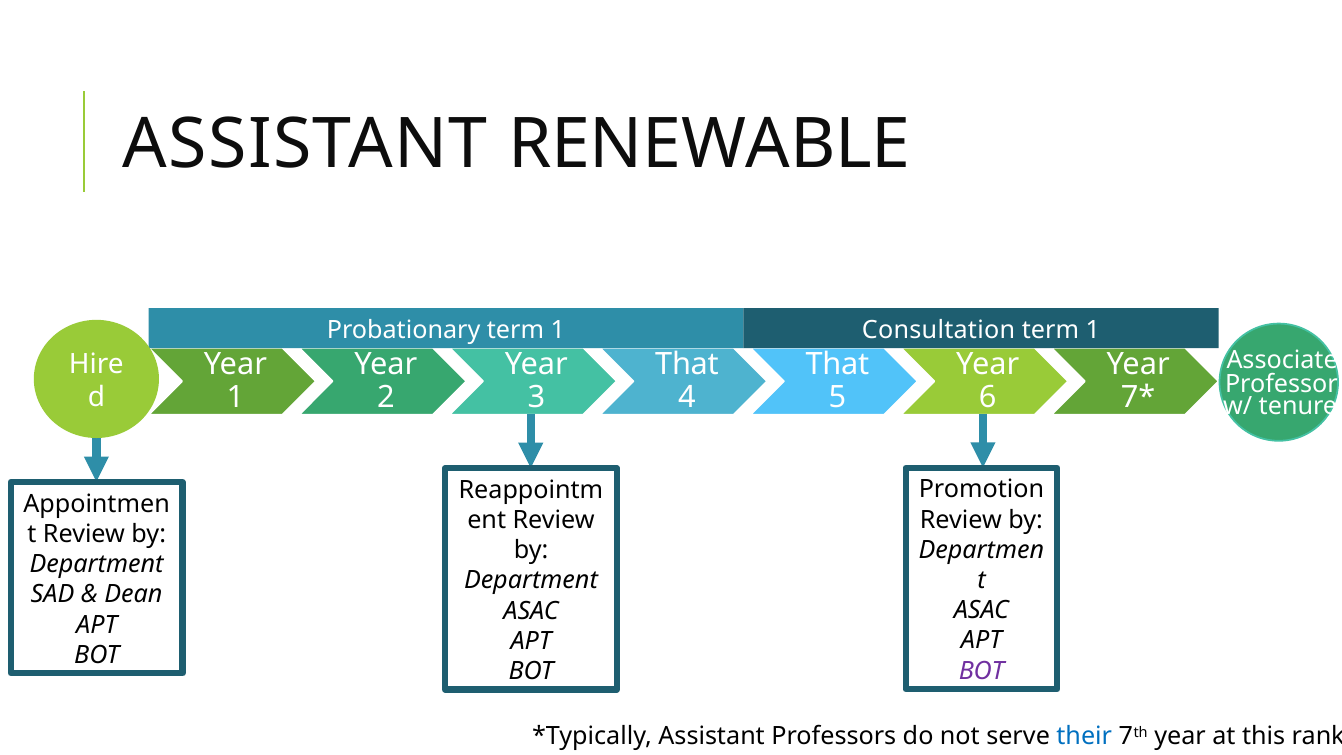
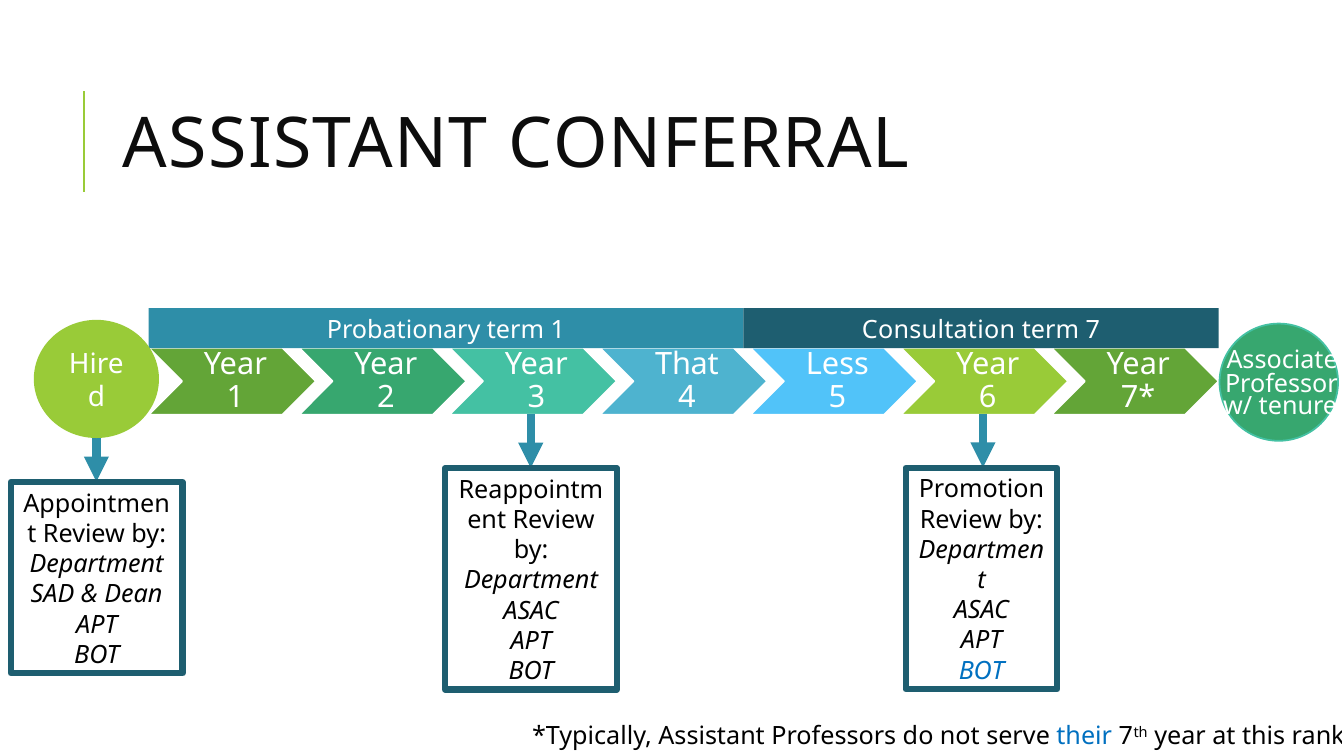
RENEWABLE: RENEWABLE -> CONFERRAL
1 at (1093, 330): 1 -> 7
That at (837, 364): That -> Less
BOT at (982, 671) colour: purple -> blue
